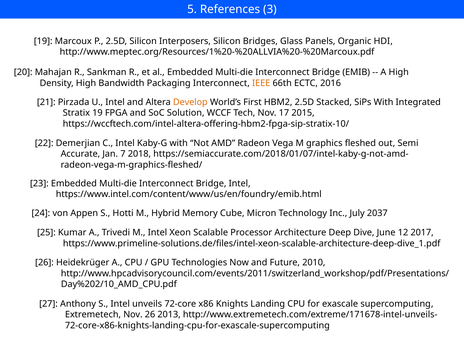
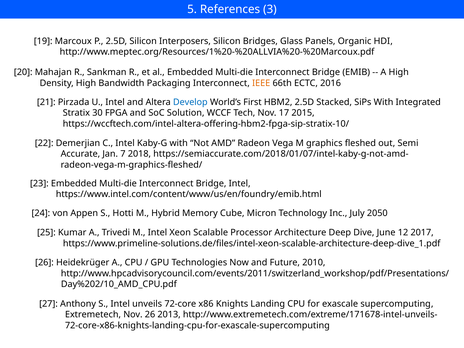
Develop colour: orange -> blue
Stratix 19: 19 -> 30
2037: 2037 -> 2050
